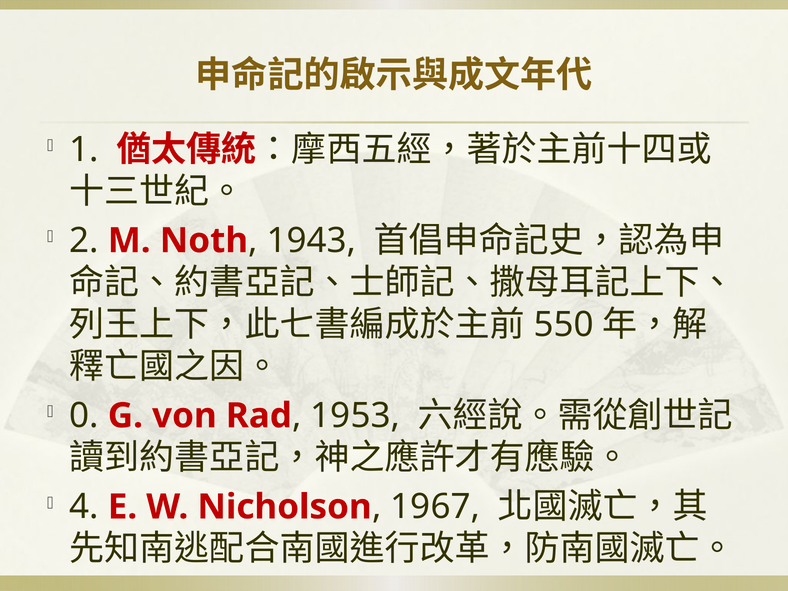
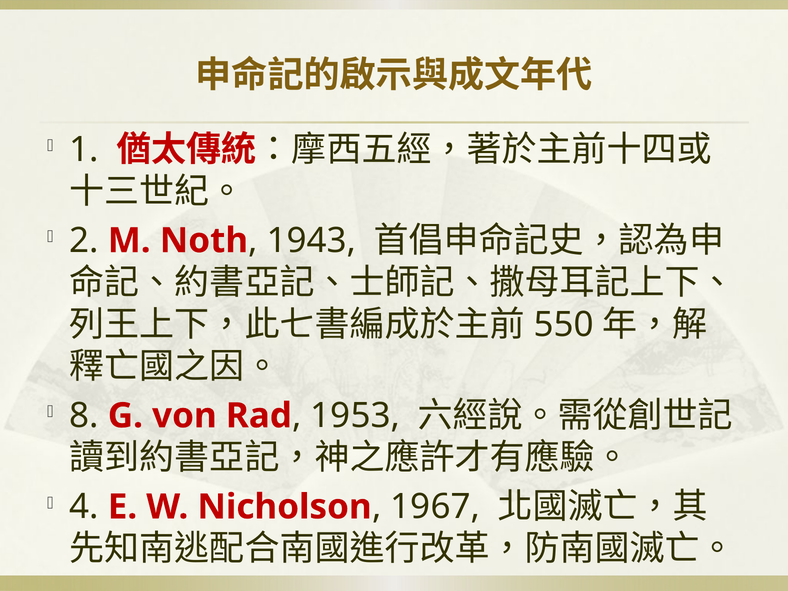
0: 0 -> 8
